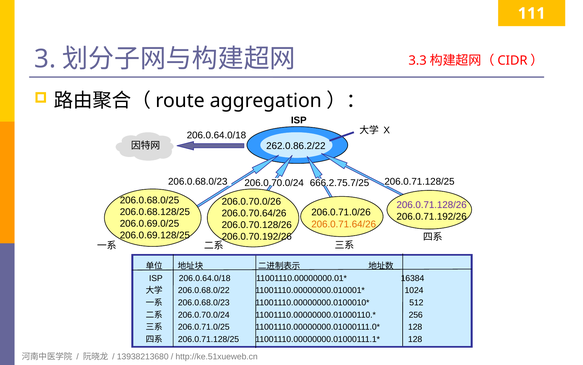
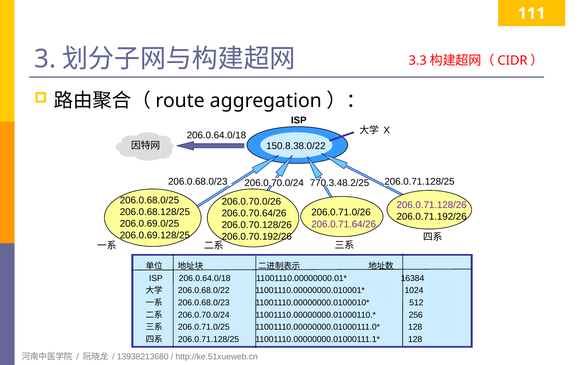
262.0.86.2/22: 262.0.86.2/22 -> 150.8.38.0/22
666.2.75.7/25: 666.2.75.7/25 -> 770.3.48.2/25
206.0.71.64/26 colour: orange -> purple
